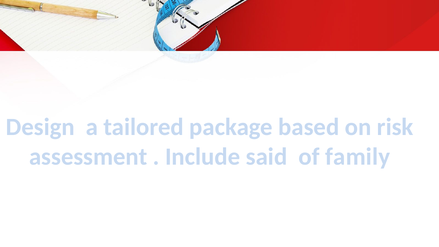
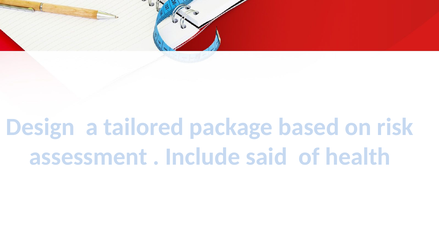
family: family -> health
